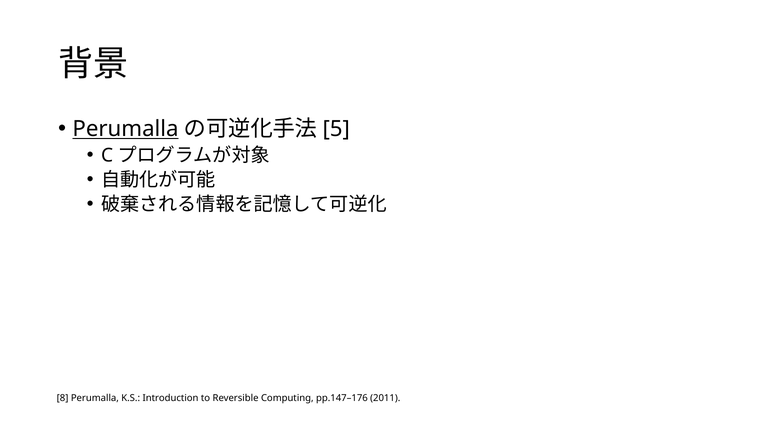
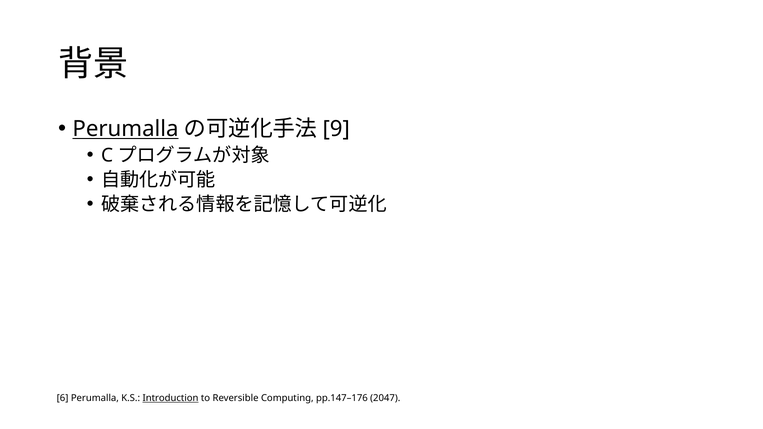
5: 5 -> 9
8: 8 -> 6
Introduction underline: none -> present
2011: 2011 -> 2047
